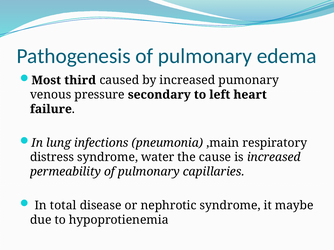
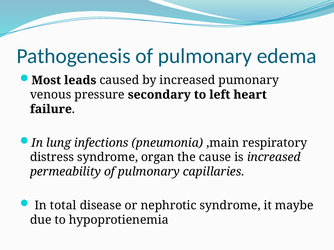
third: third -> leads
water: water -> organ
